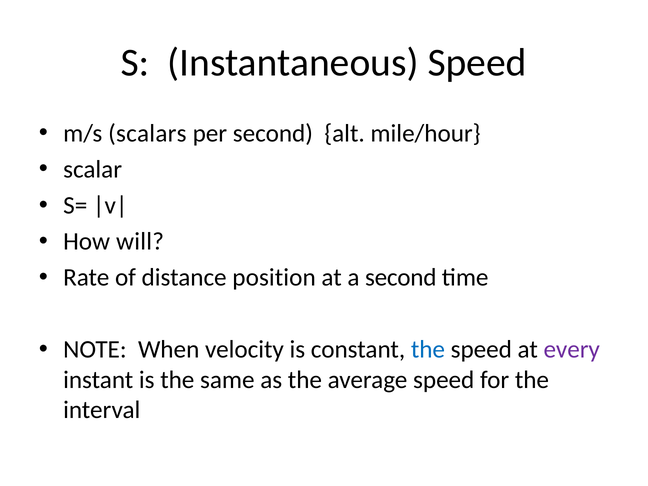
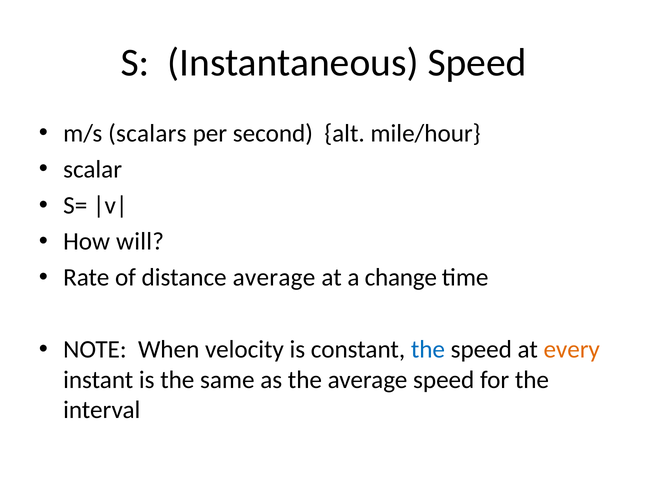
distance position: position -> average
a second: second -> change
every colour: purple -> orange
